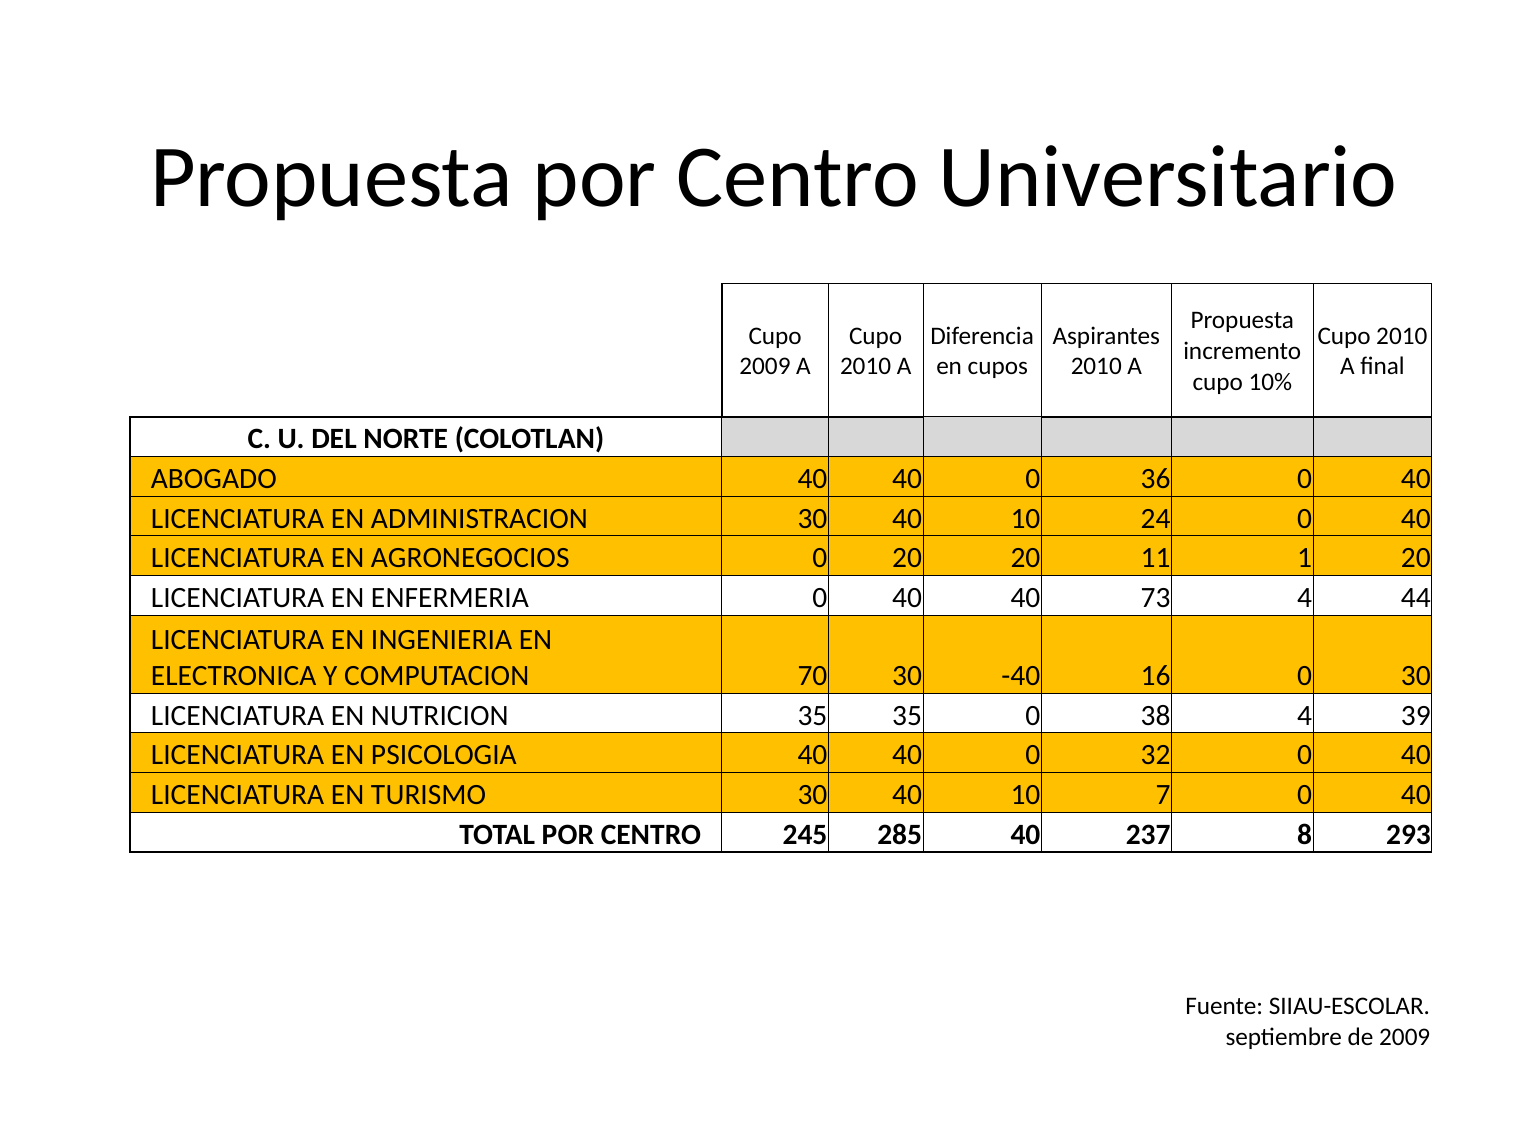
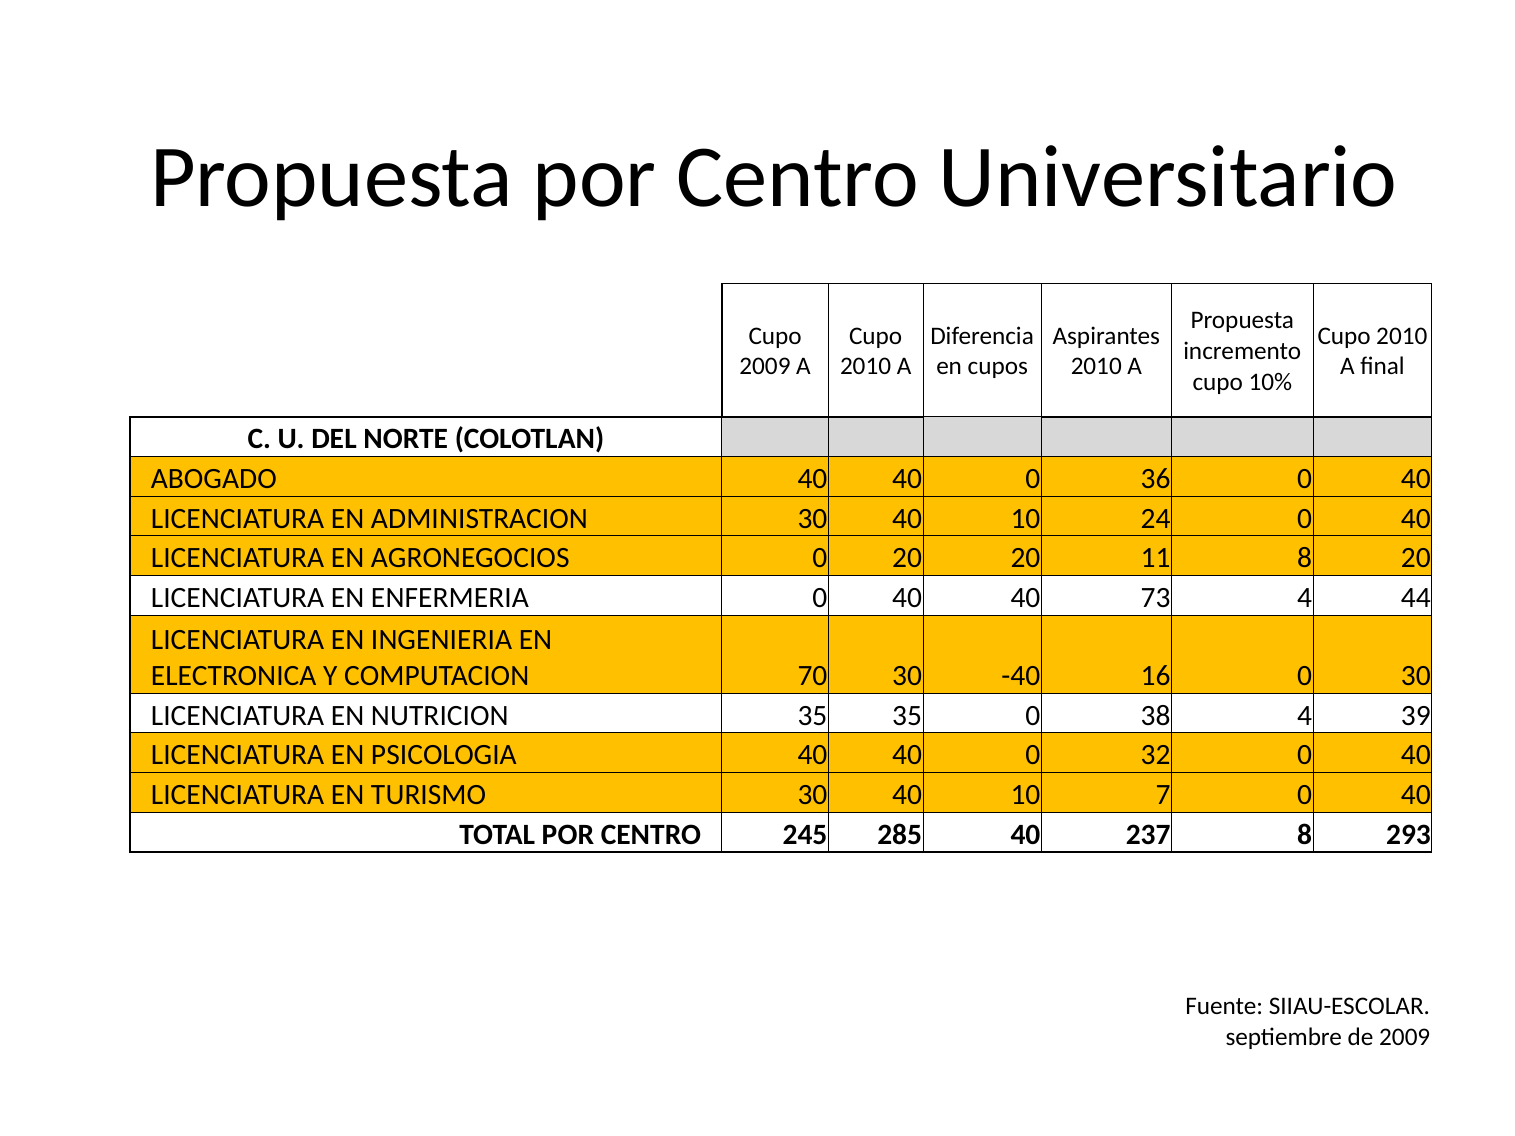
11 1: 1 -> 8
